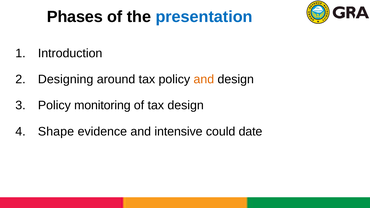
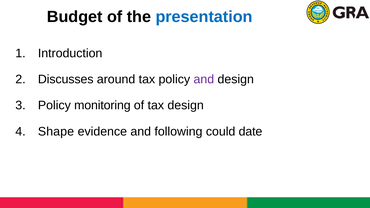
Phases: Phases -> Budget
Designing: Designing -> Discusses
and at (204, 79) colour: orange -> purple
intensive: intensive -> following
